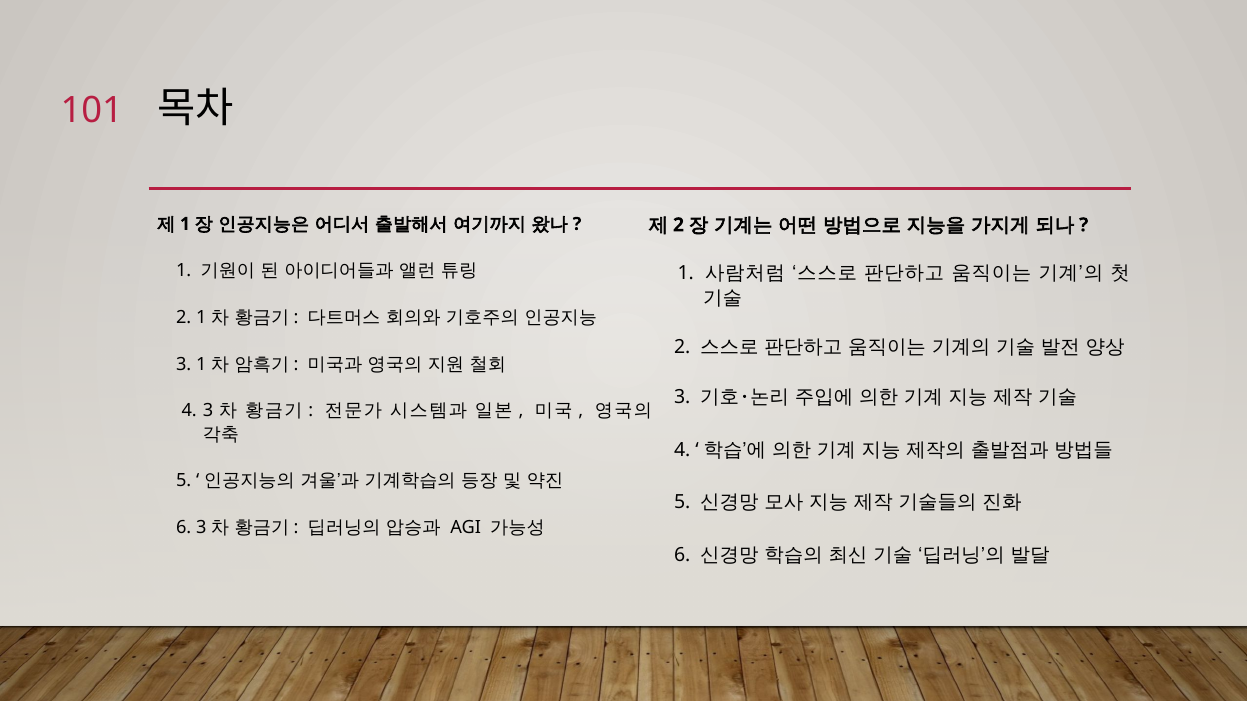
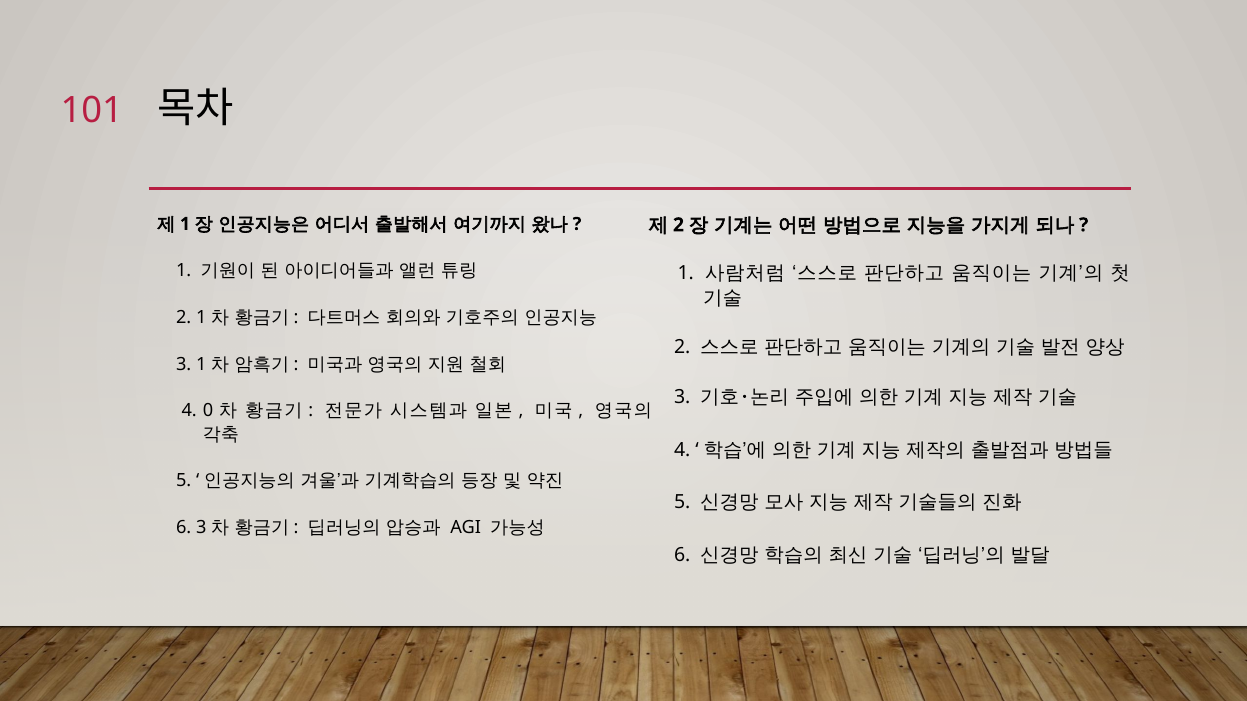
4 3: 3 -> 0
